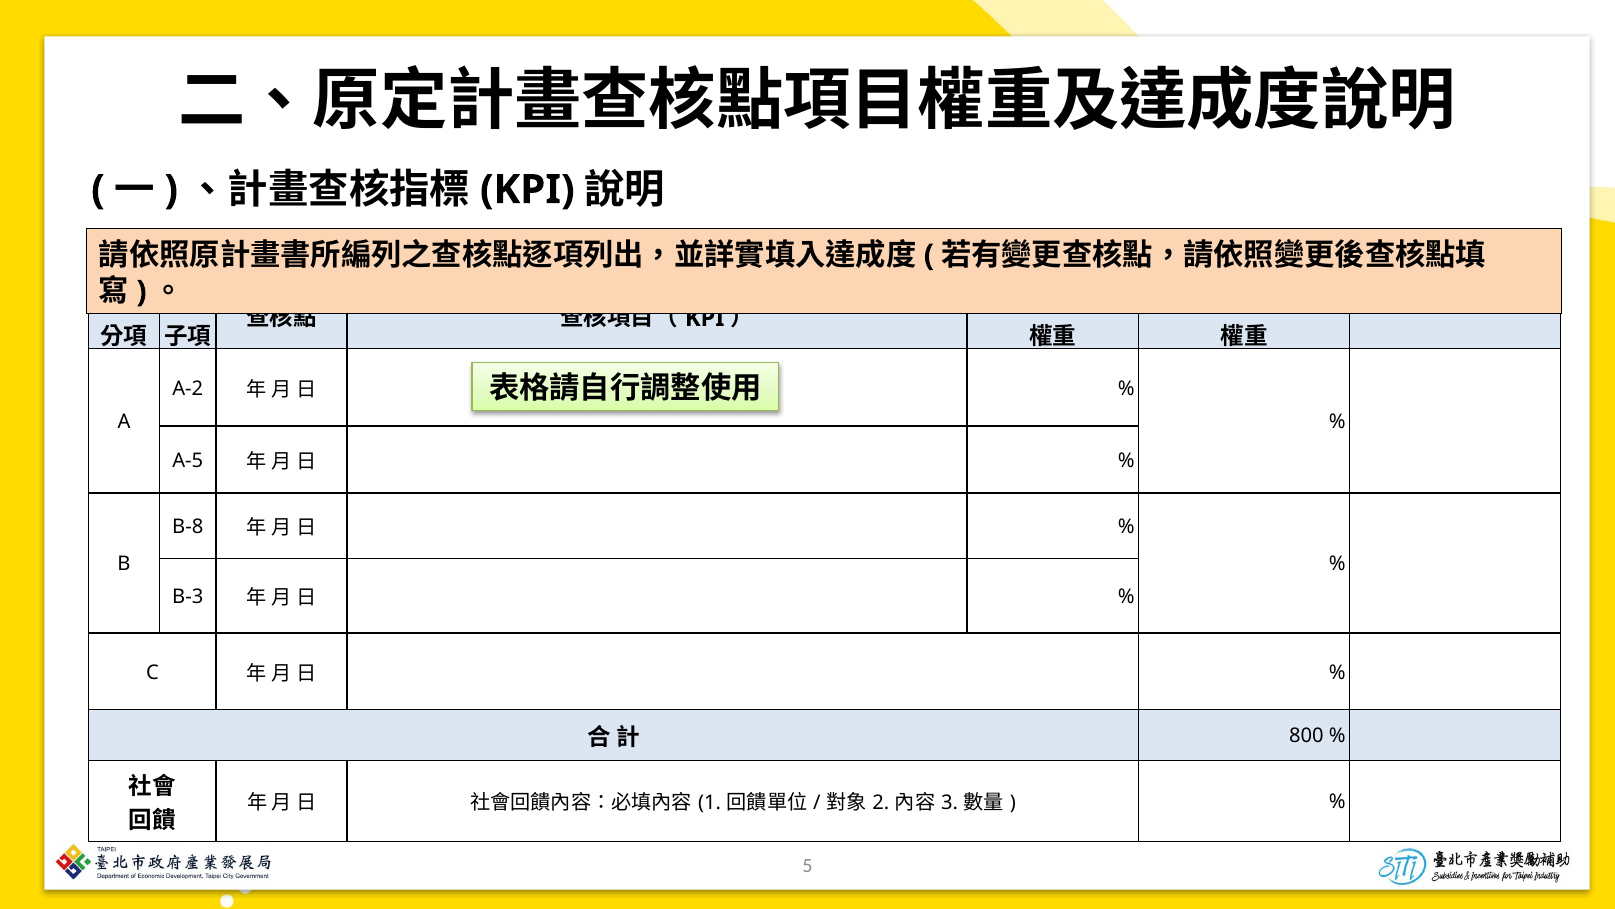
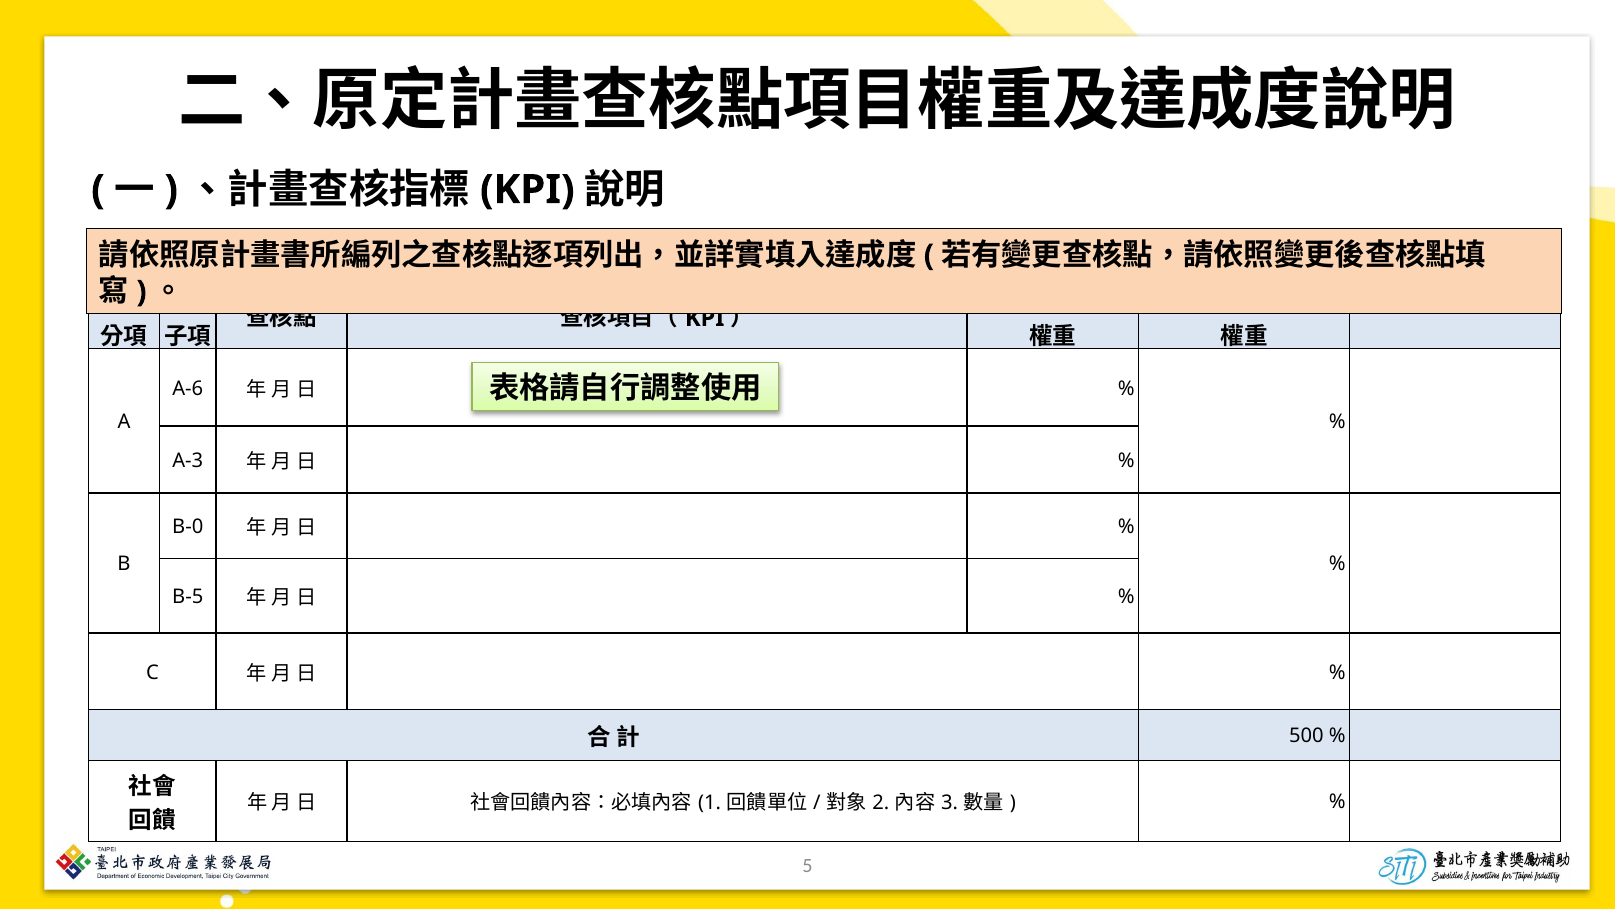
A-2: A-2 -> A-6
A-5: A-5 -> A-3
B-8: B-8 -> B-0
B-3: B-3 -> B-5
800: 800 -> 500
